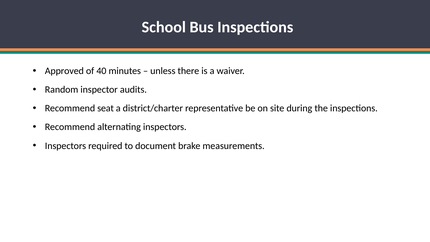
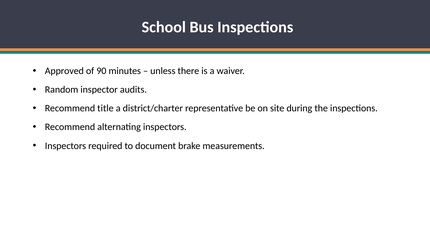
40: 40 -> 90
seat: seat -> title
